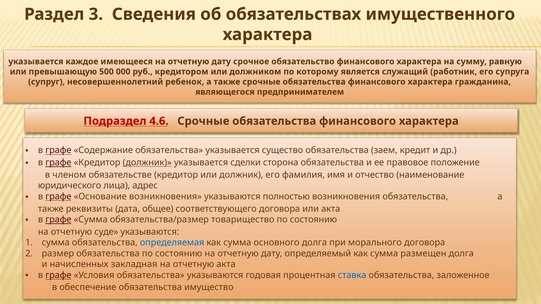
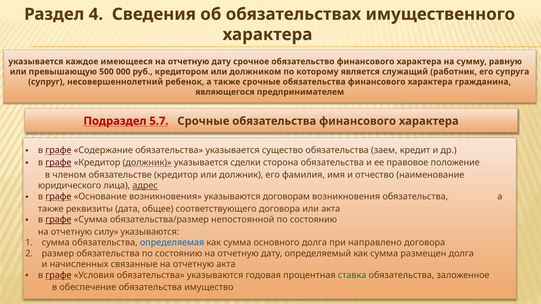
3: 3 -> 4
4.6: 4.6 -> 5.7
адрес underline: none -> present
полностью: полностью -> договорам
товарищество: товарищество -> непостоянной
суде: суде -> силу
морального: морального -> направлено
закладная: закладная -> связанные
ставка colour: blue -> green
